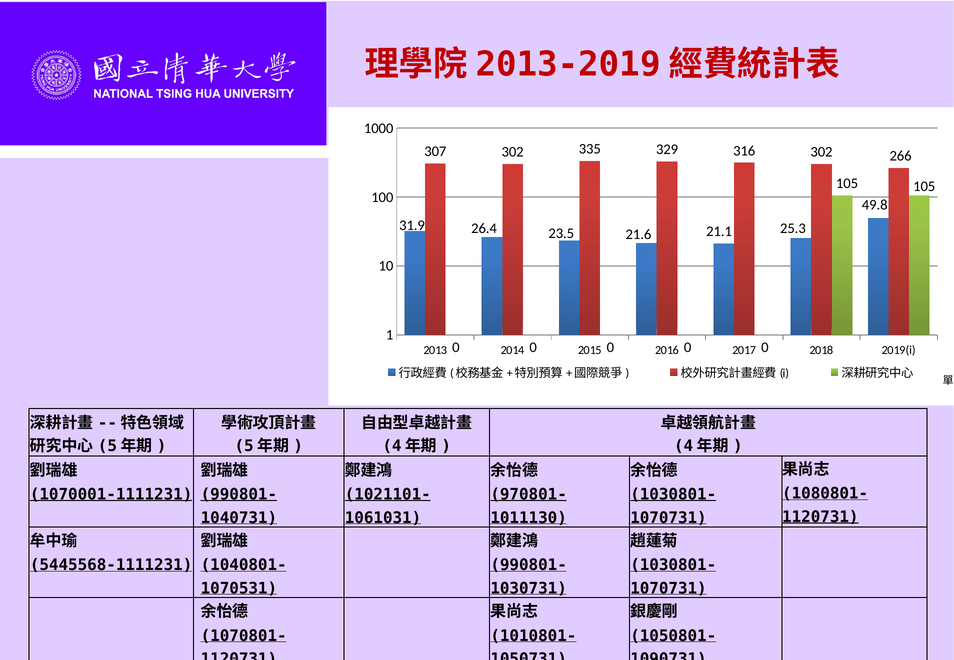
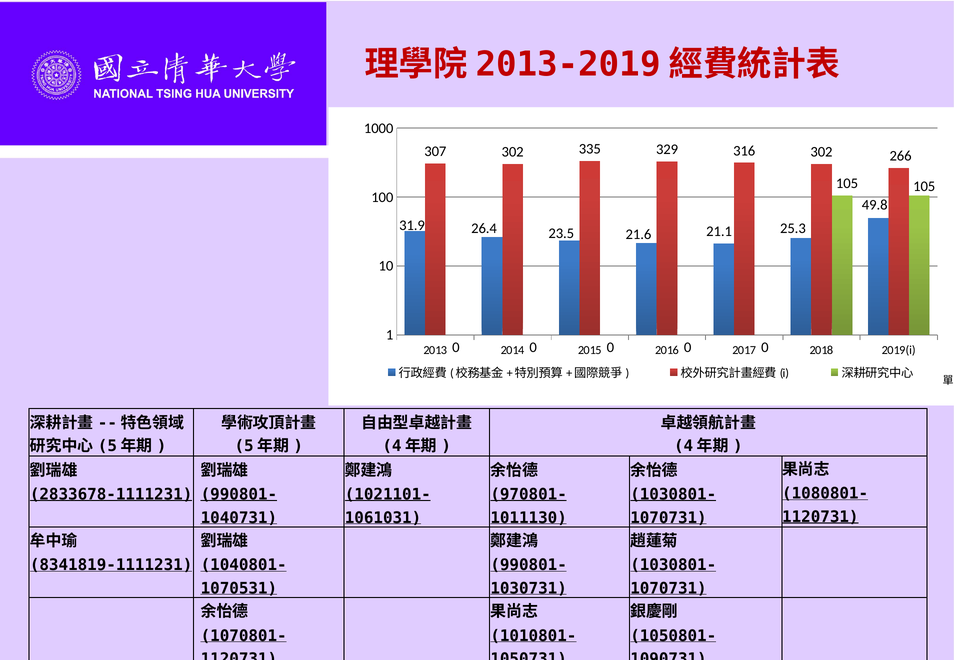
1070001-1111231: 1070001-1111231 -> 2833678-1111231
5445568-1111231: 5445568-1111231 -> 8341819-1111231
